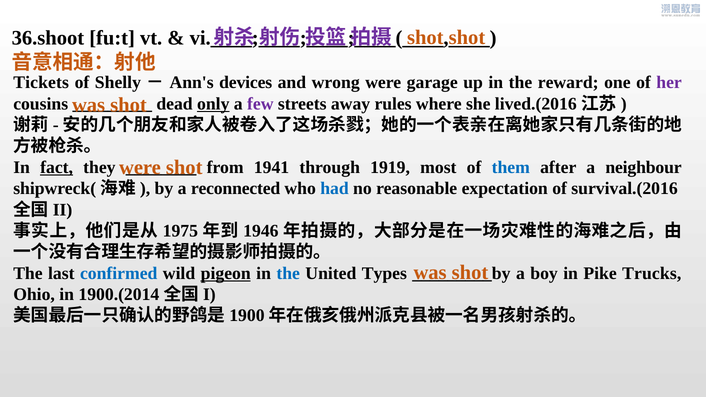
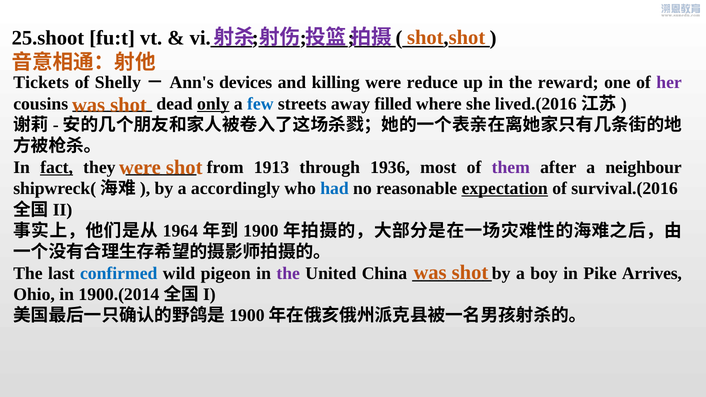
36.shoot: 36.shoot -> 25.shoot
wrong: wrong -> killing
garage: garage -> reduce
few colour: purple -> blue
rules: rules -> filled
1941: 1941 -> 1913
1919: 1919 -> 1936
them colour: blue -> purple
reconnected: reconnected -> accordingly
expectation underline: none -> present
1975: 1975 -> 1964
1946: 1946 -> 1900
pigeon underline: present -> none
the at (288, 273) colour: blue -> purple
Types: Types -> China
Trucks: Trucks -> Arrives
